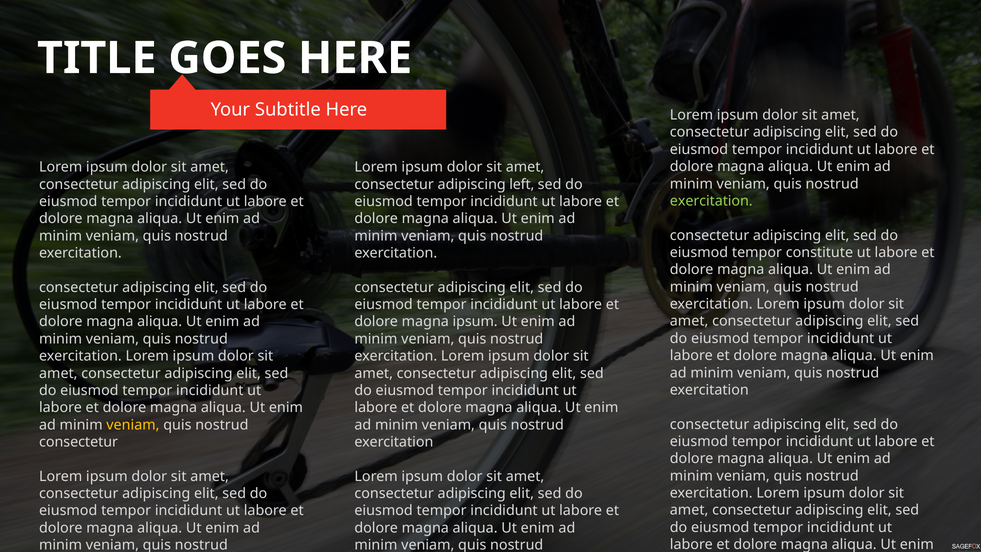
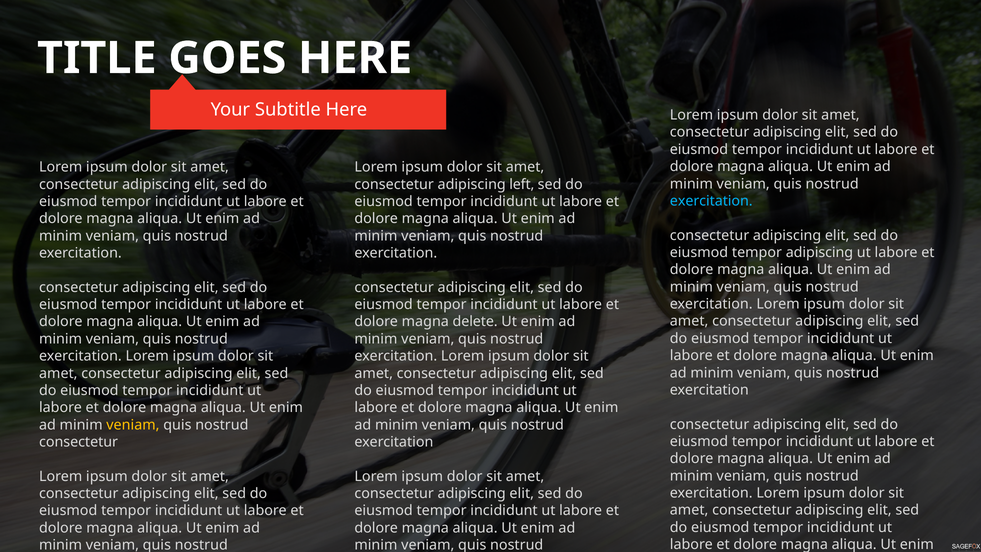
exercitation at (711, 201) colour: light green -> light blue
tempor constitute: constitute -> adipiscing
magna ipsum: ipsum -> delete
